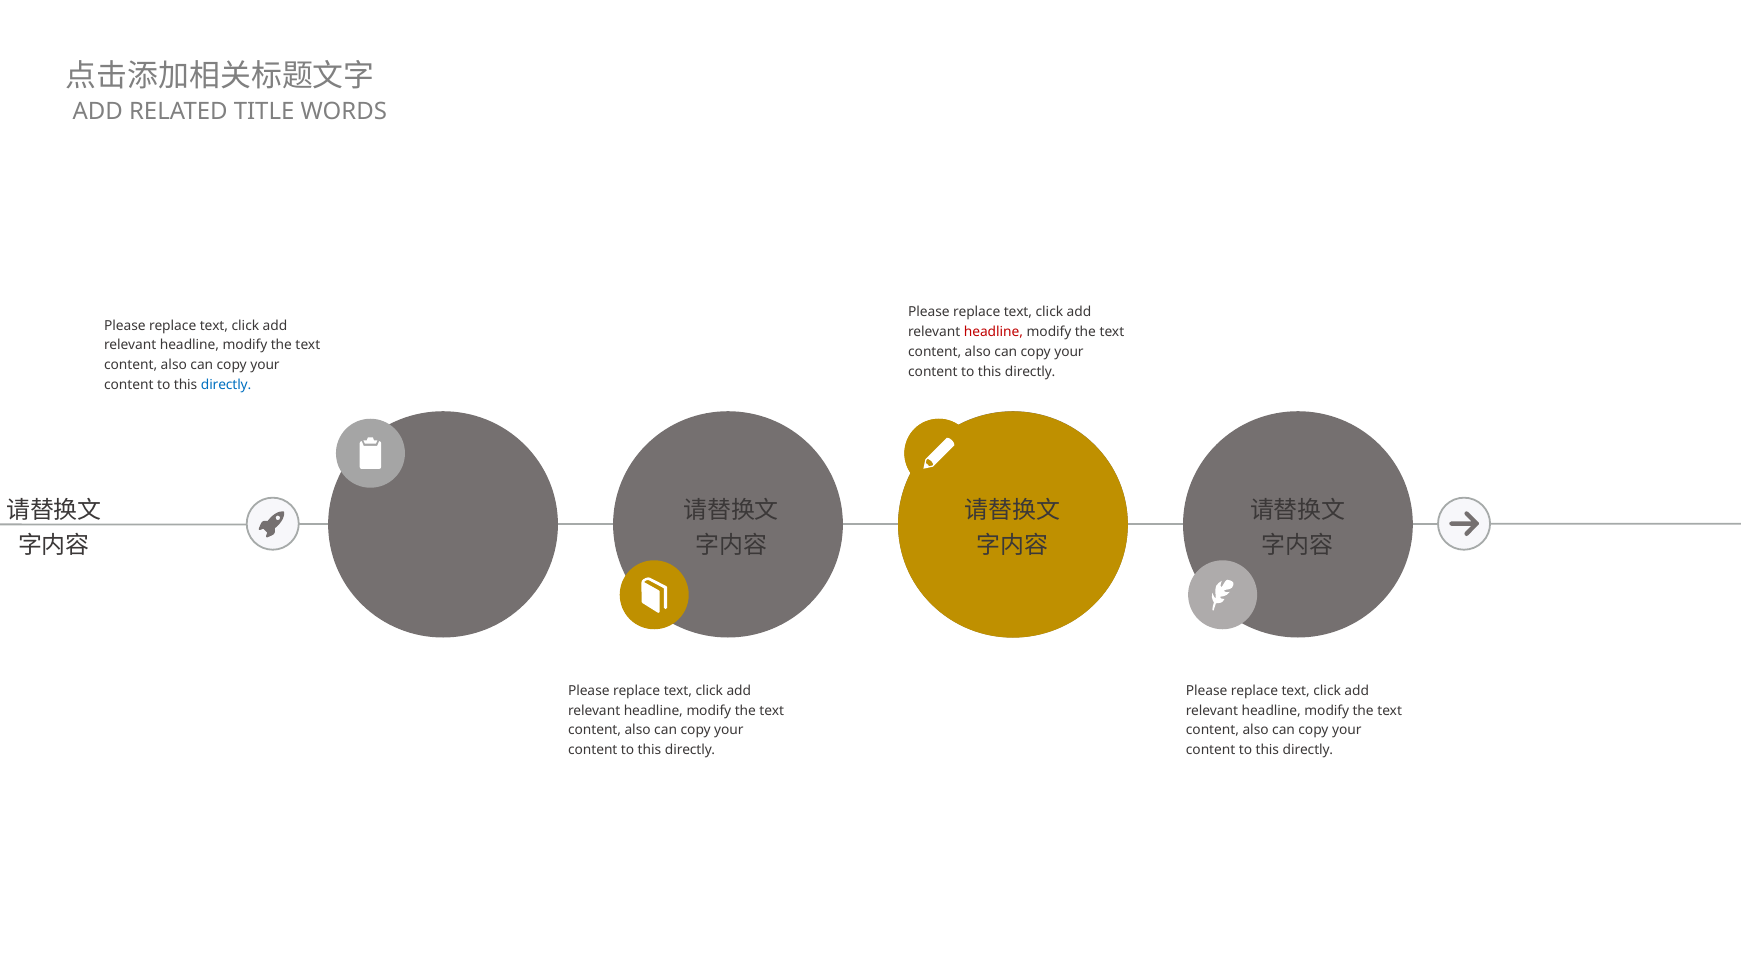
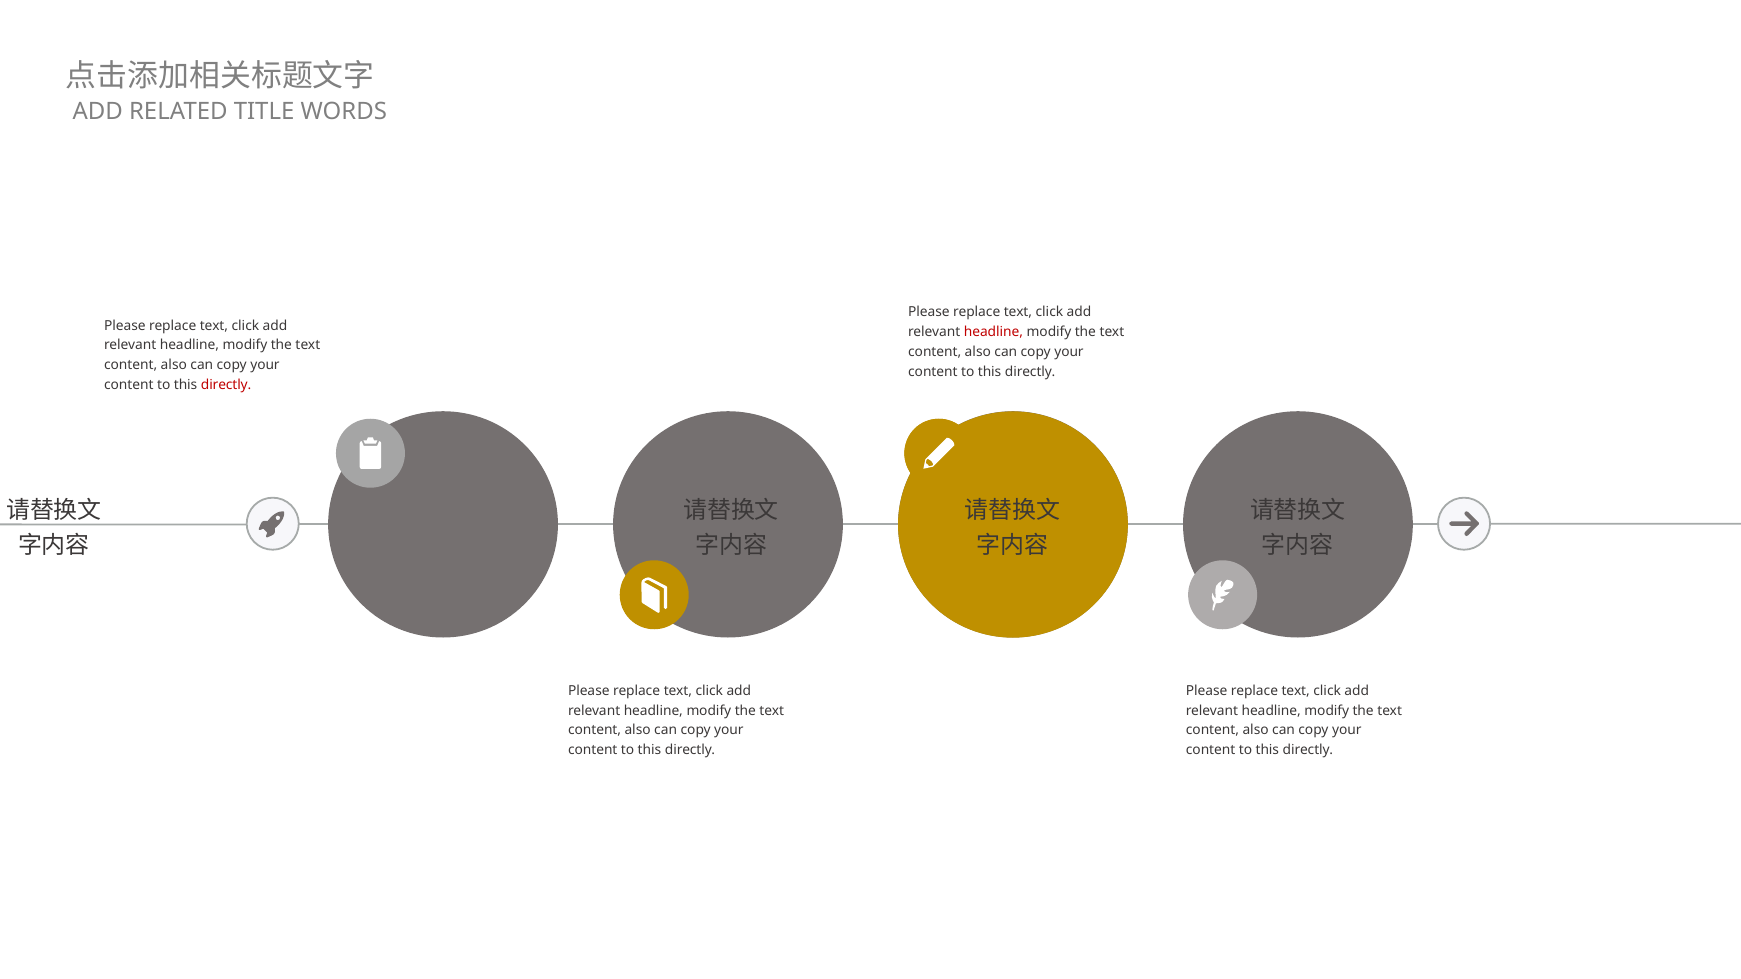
directly at (226, 385) colour: blue -> red
